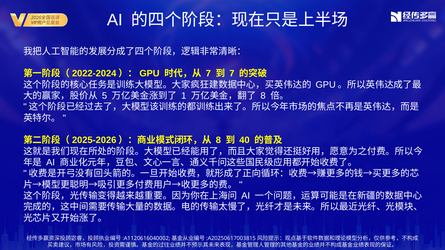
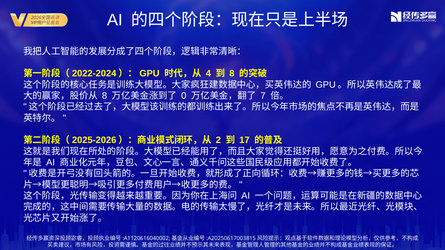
7 at (208, 74): 7 -> 4
7 at (232, 74): 7 -> 8
5 at (105, 96): 5 -> 8
1: 1 -> 0
8 at (263, 96): 8 -> 7
8 at (218, 140): 8 -> 2
40: 40 -> 17
